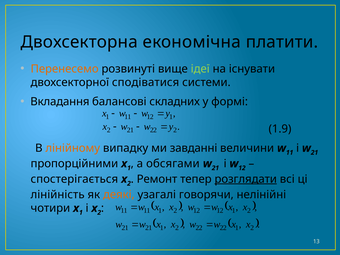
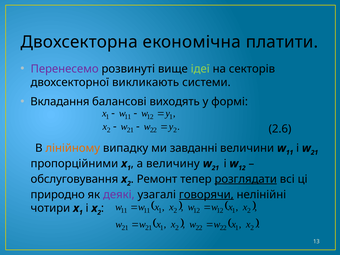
Перенесемо colour: orange -> purple
існувати: існувати -> секторів
сподіватися: сподіватися -> викликають
складних: складних -> виходять
1.9: 1.9 -> 2.6
обсягами: обсягами -> величину
спостерігається: спостерігається -> обслуговування
лінійність: лінійність -> природно
деякі colour: orange -> purple
говорячи underline: none -> present
